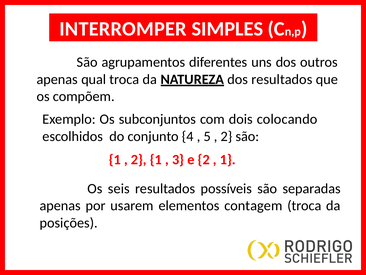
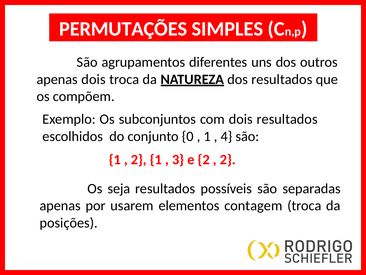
INTERROMPER: INTERROMPER -> PERMUTAÇÕES
apenas qual: qual -> dois
dois colocando: colocando -> resultados
4: 4 -> 0
5 at (207, 136): 5 -> 1
2 at (226, 136): 2 -> 4
1 at (228, 159): 1 -> 2
seis: seis -> seja
